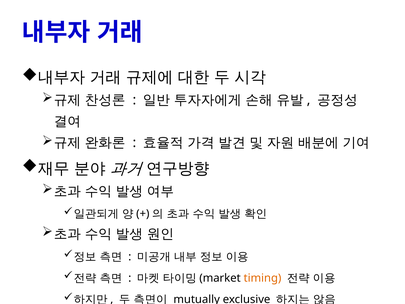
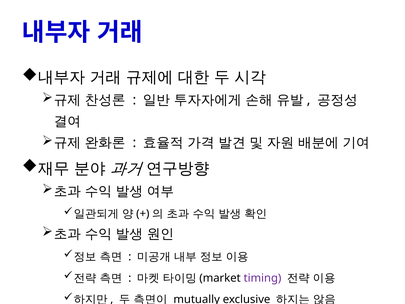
timing colour: orange -> purple
